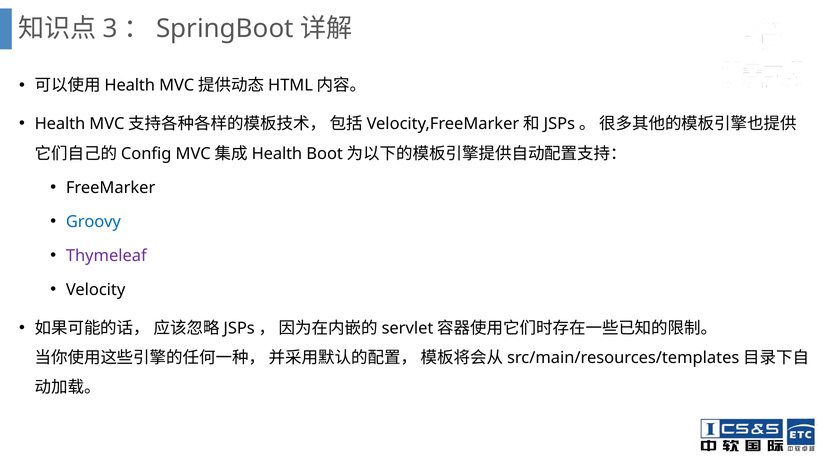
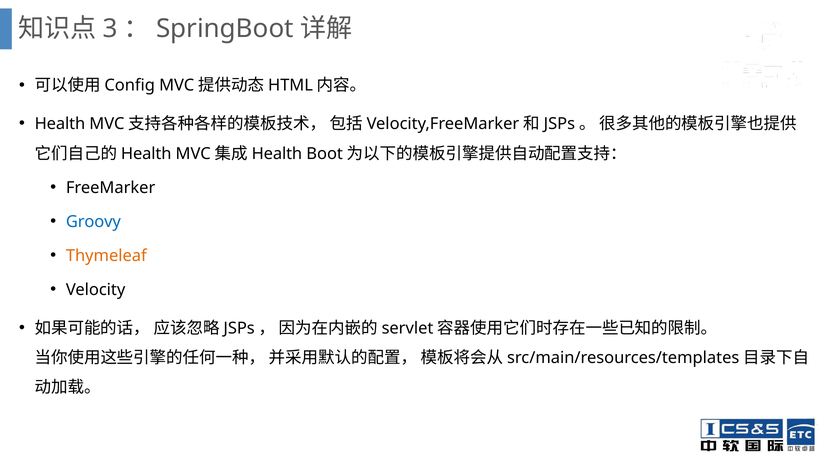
Health at (130, 86): Health -> Config
Config at (146, 154): Config -> Health
Thymeleaf colour: purple -> orange
